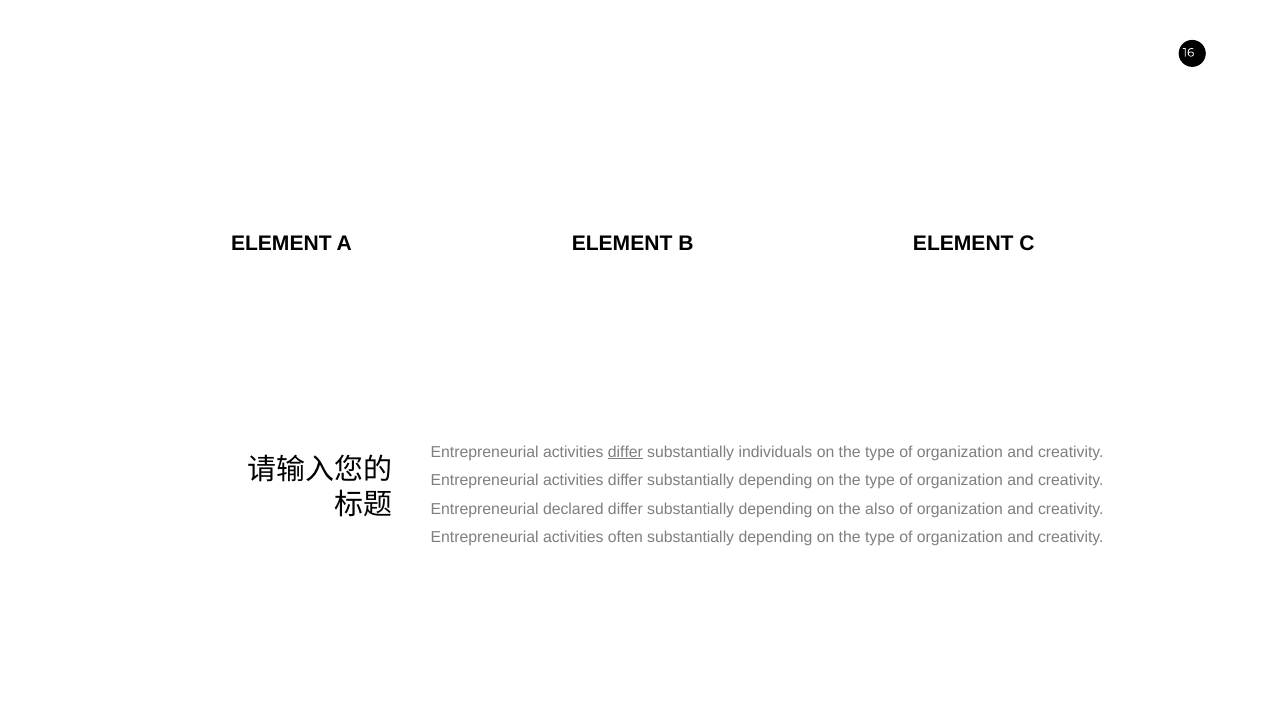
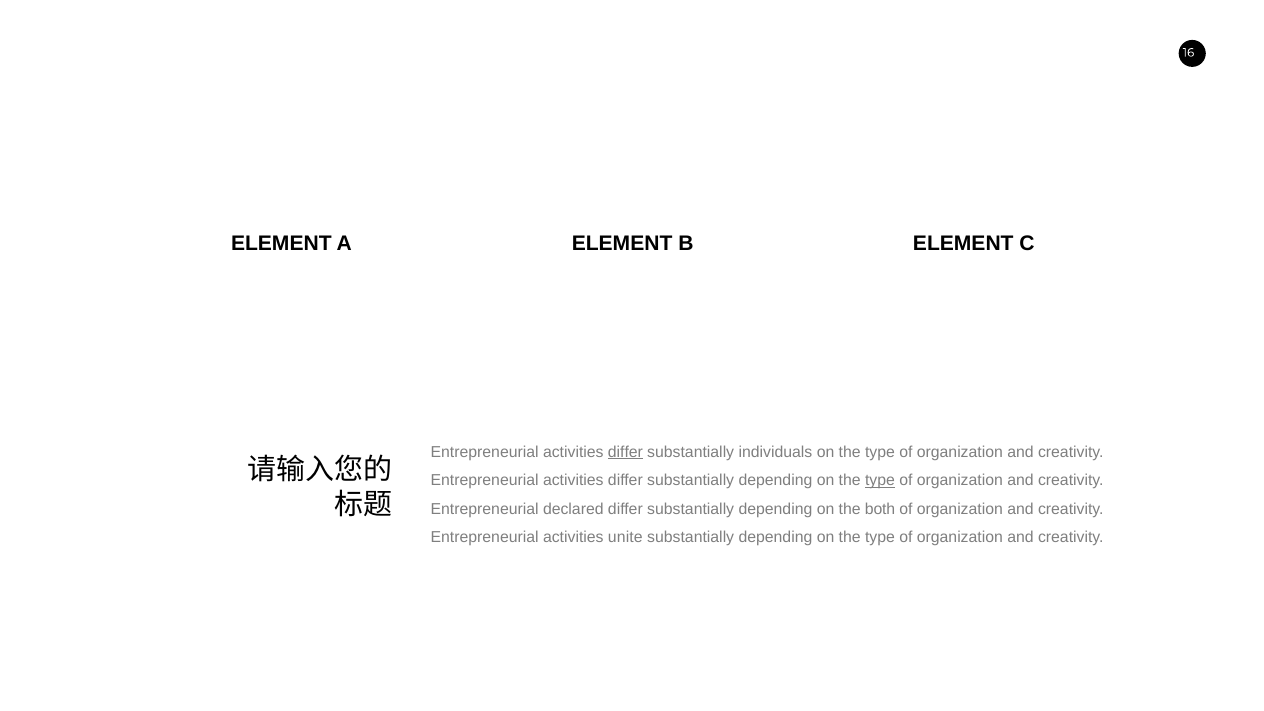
type at (880, 480) underline: none -> present
also: also -> both
often: often -> unite
